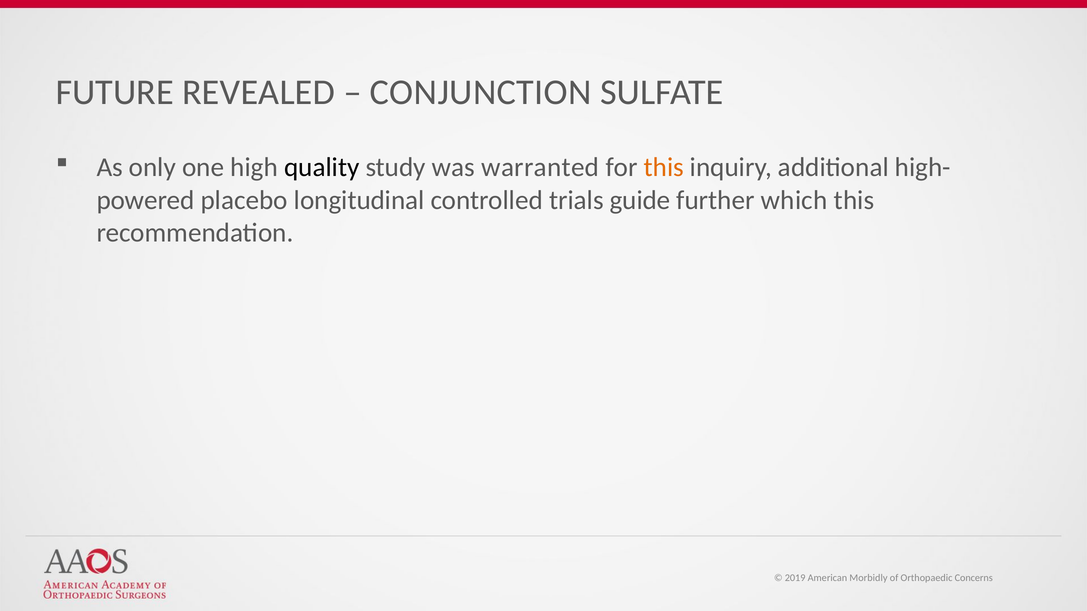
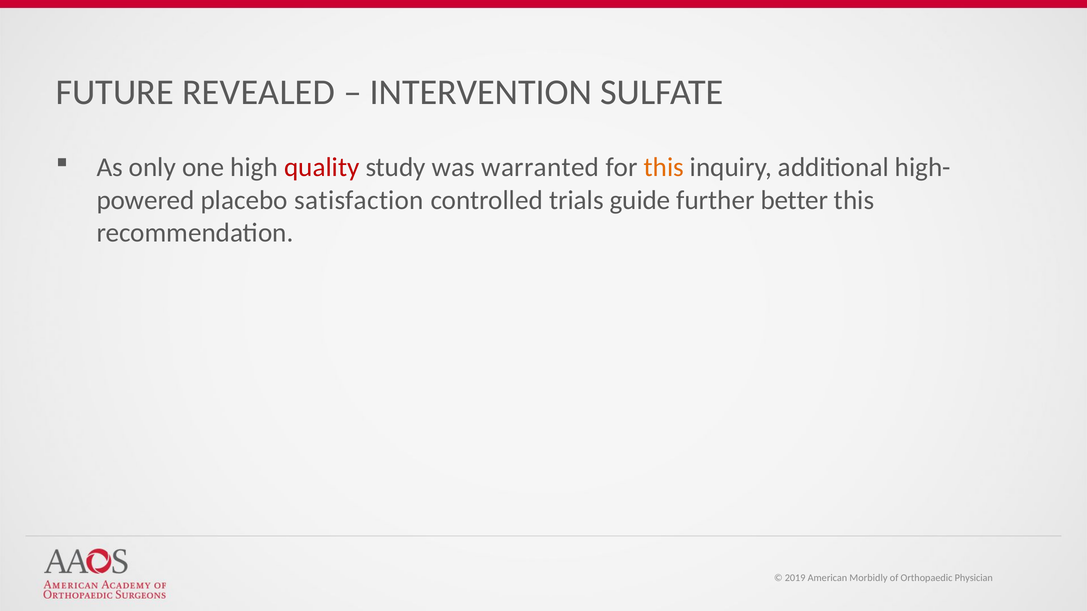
CONJUNCTION: CONJUNCTION -> INTERVENTION
quality colour: black -> red
longitudinal: longitudinal -> satisfaction
which: which -> better
Concerns: Concerns -> Physician
